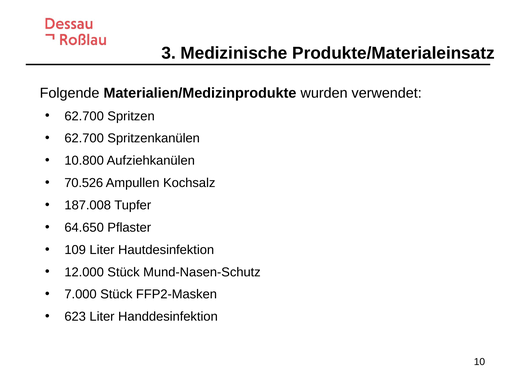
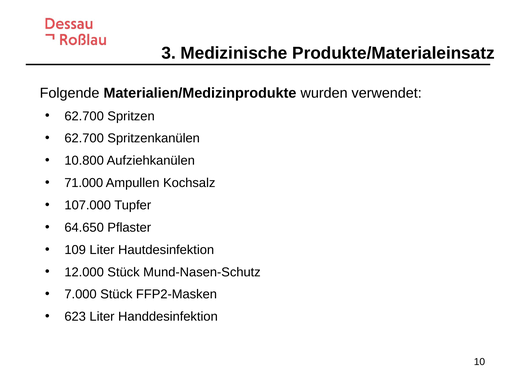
70.526: 70.526 -> 71.000
187.008: 187.008 -> 107.000
